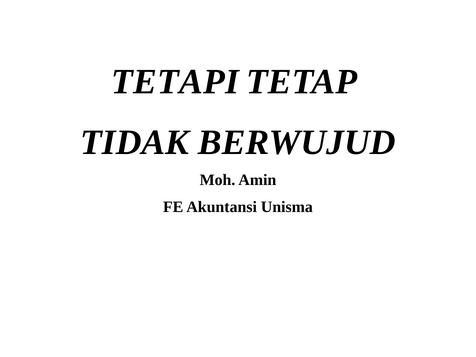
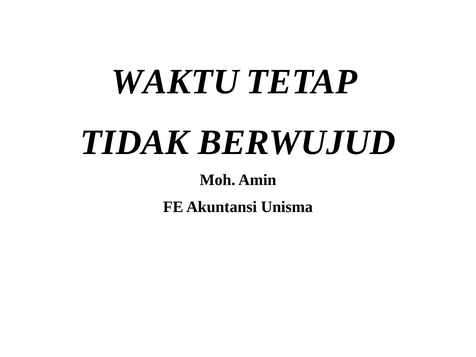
TETAPI: TETAPI -> WAKTU
